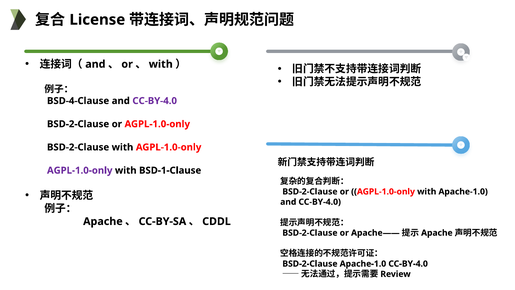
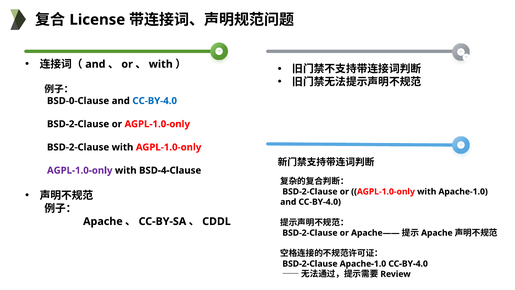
BSD-4-Clause: BSD-4-Clause -> BSD-0-Clause
CC-BY-4.0 at (155, 101) colour: purple -> blue
BSD-1-Clause: BSD-1-Clause -> BSD-4-Clause
